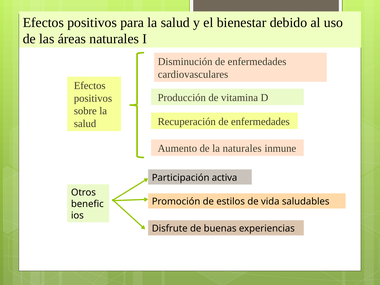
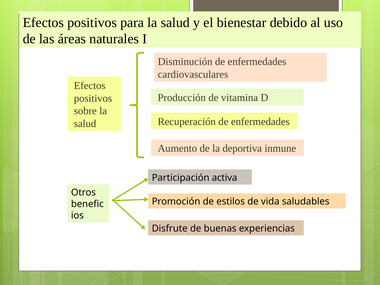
la naturales: naturales -> deportiva
